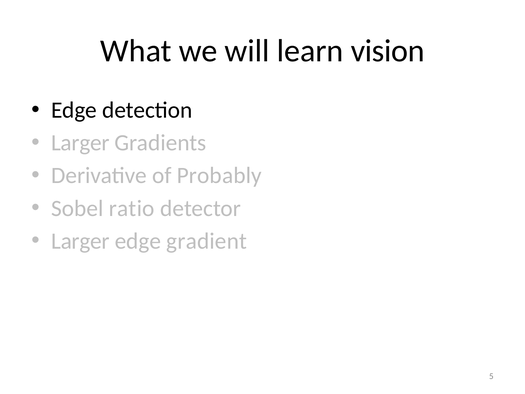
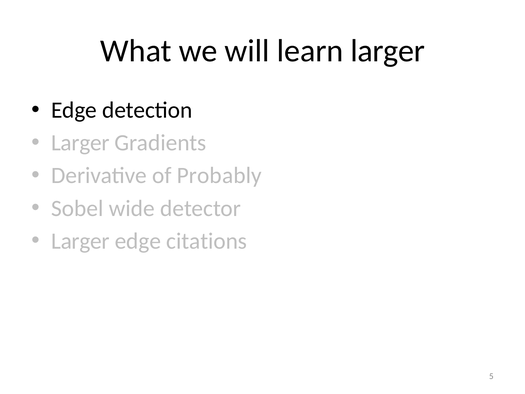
learn vision: vision -> larger
ratio: ratio -> wide
gradient: gradient -> citations
